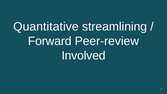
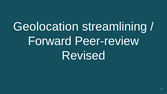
Quantitative: Quantitative -> Geolocation
Involved: Involved -> Revised
